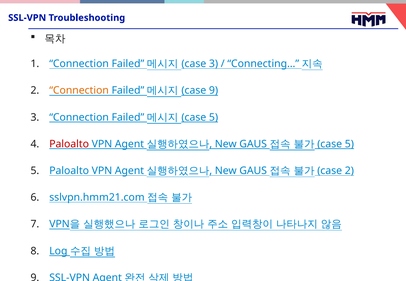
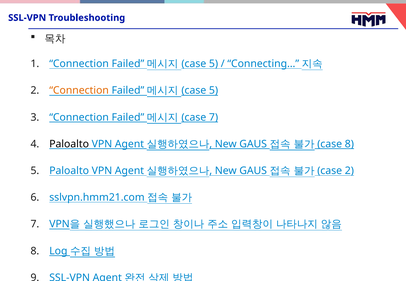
3 at (214, 64): 3 -> 5
9 at (214, 91): 9 -> 5
5 at (214, 117): 5 -> 7
Paloalto at (69, 144) colour: red -> black
5 at (349, 144): 5 -> 8
